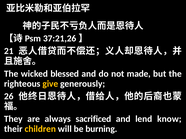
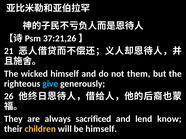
wicked blessed: blessed -> himself
made: made -> them
give colour: yellow -> light blue
be burning: burning -> himself
